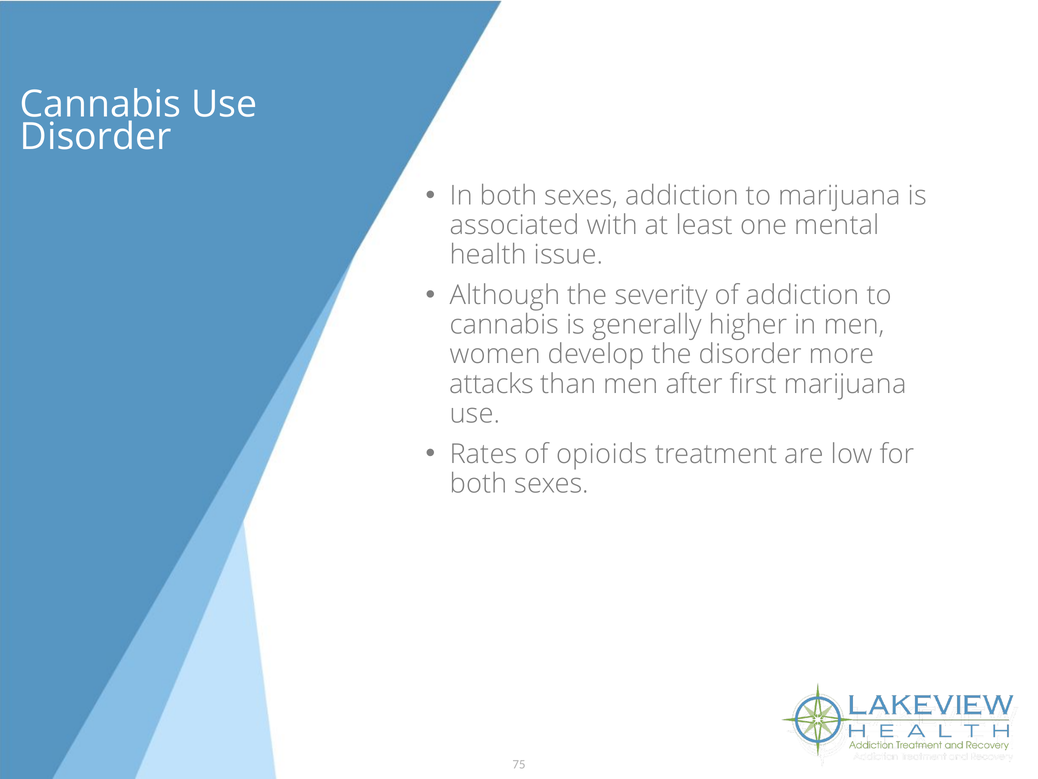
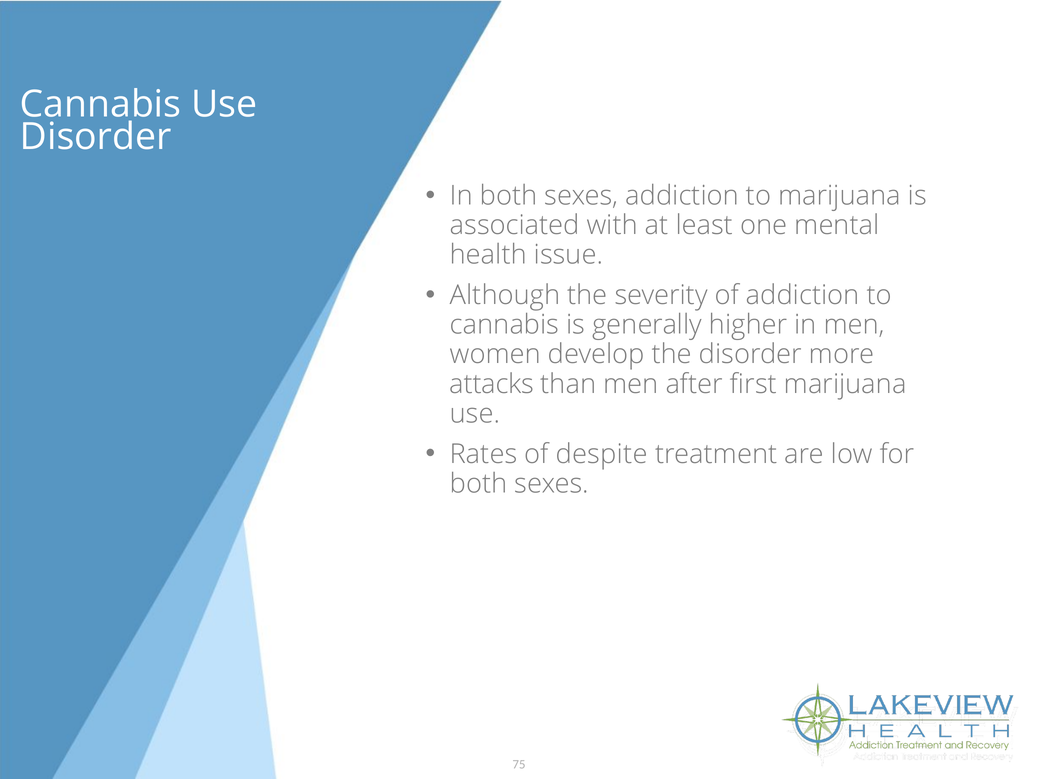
opioids: opioids -> despite
